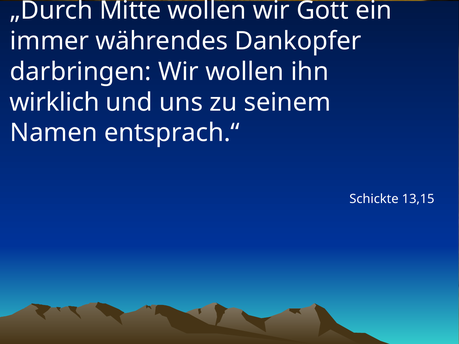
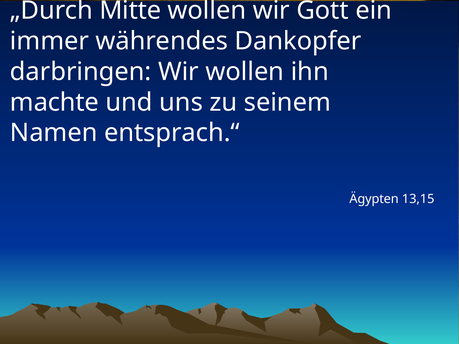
wirklich: wirklich -> machte
Schickte: Schickte -> Ägypten
